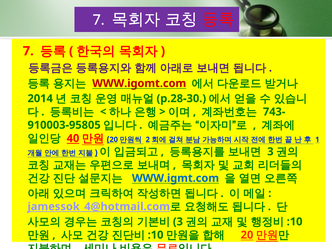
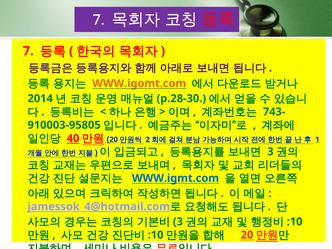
WWW.igomt.com colour: red -> orange
